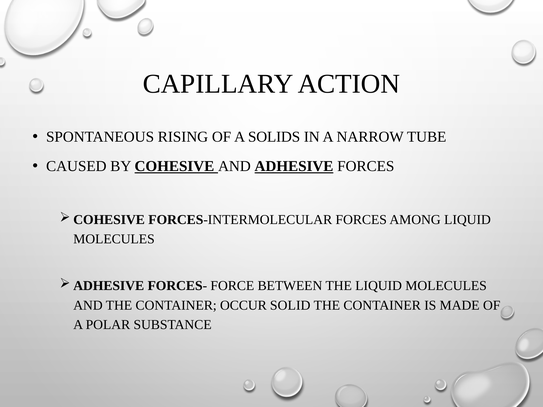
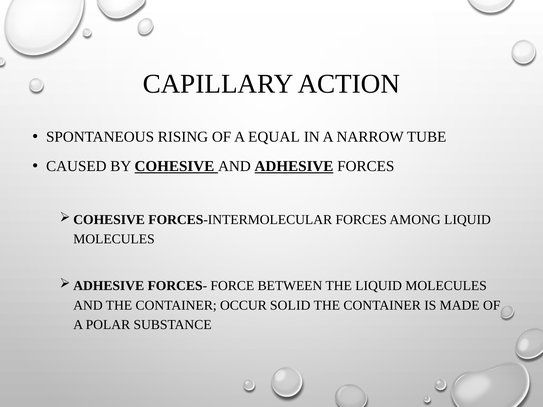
SOLIDS: SOLIDS -> EQUAL
